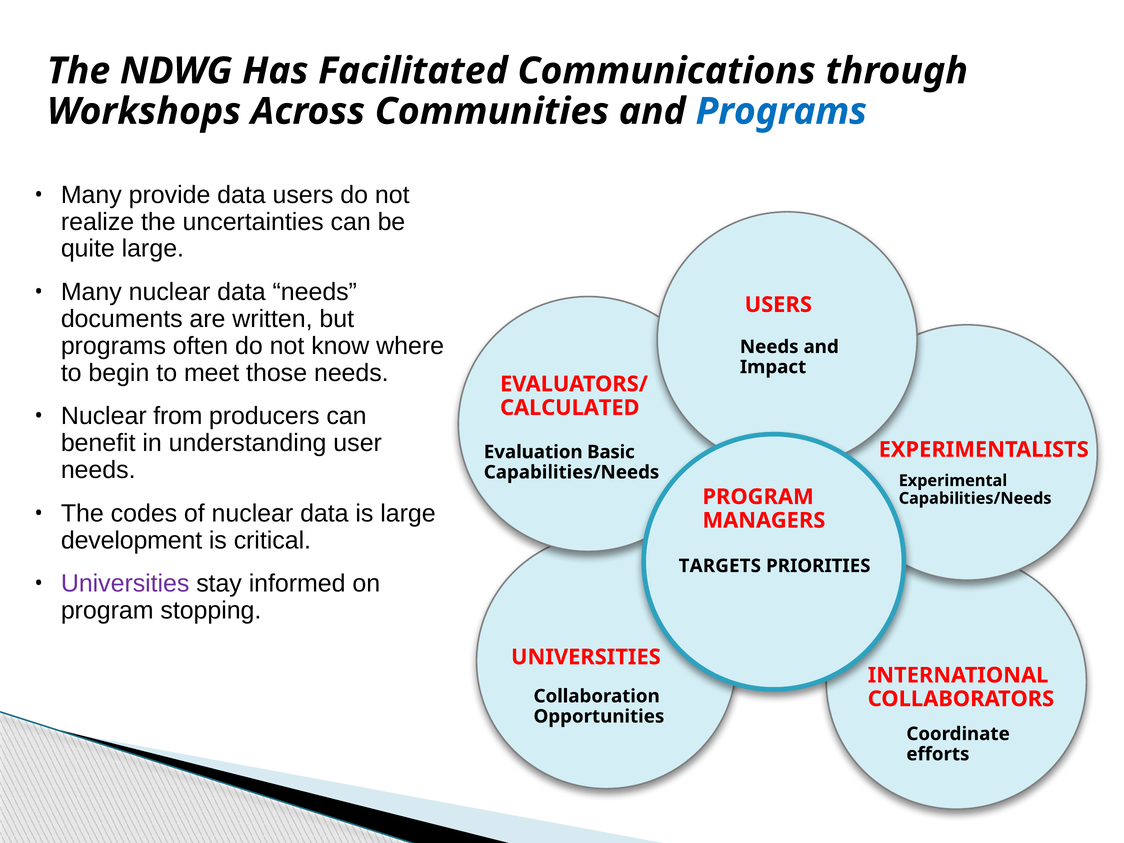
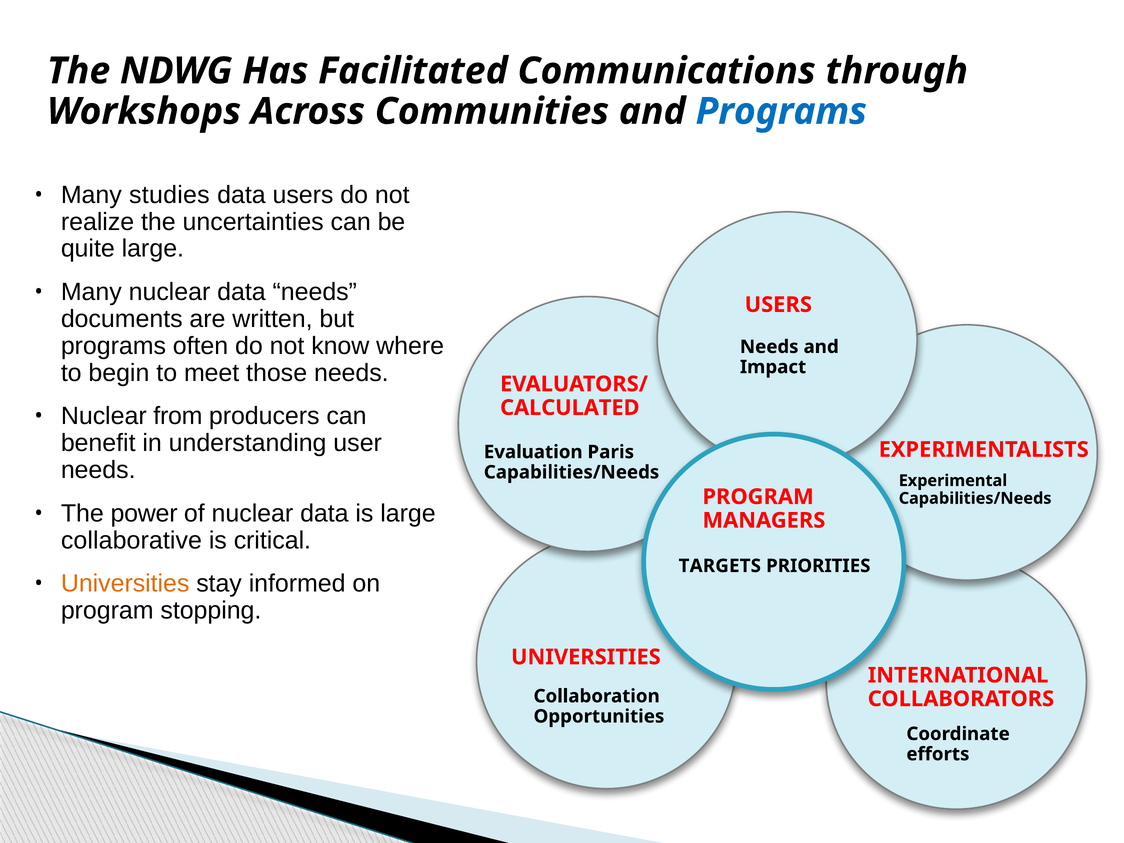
provide: provide -> studies
Basic: Basic -> Paris
codes: codes -> power
development: development -> collaborative
Universities at (125, 584) colour: purple -> orange
